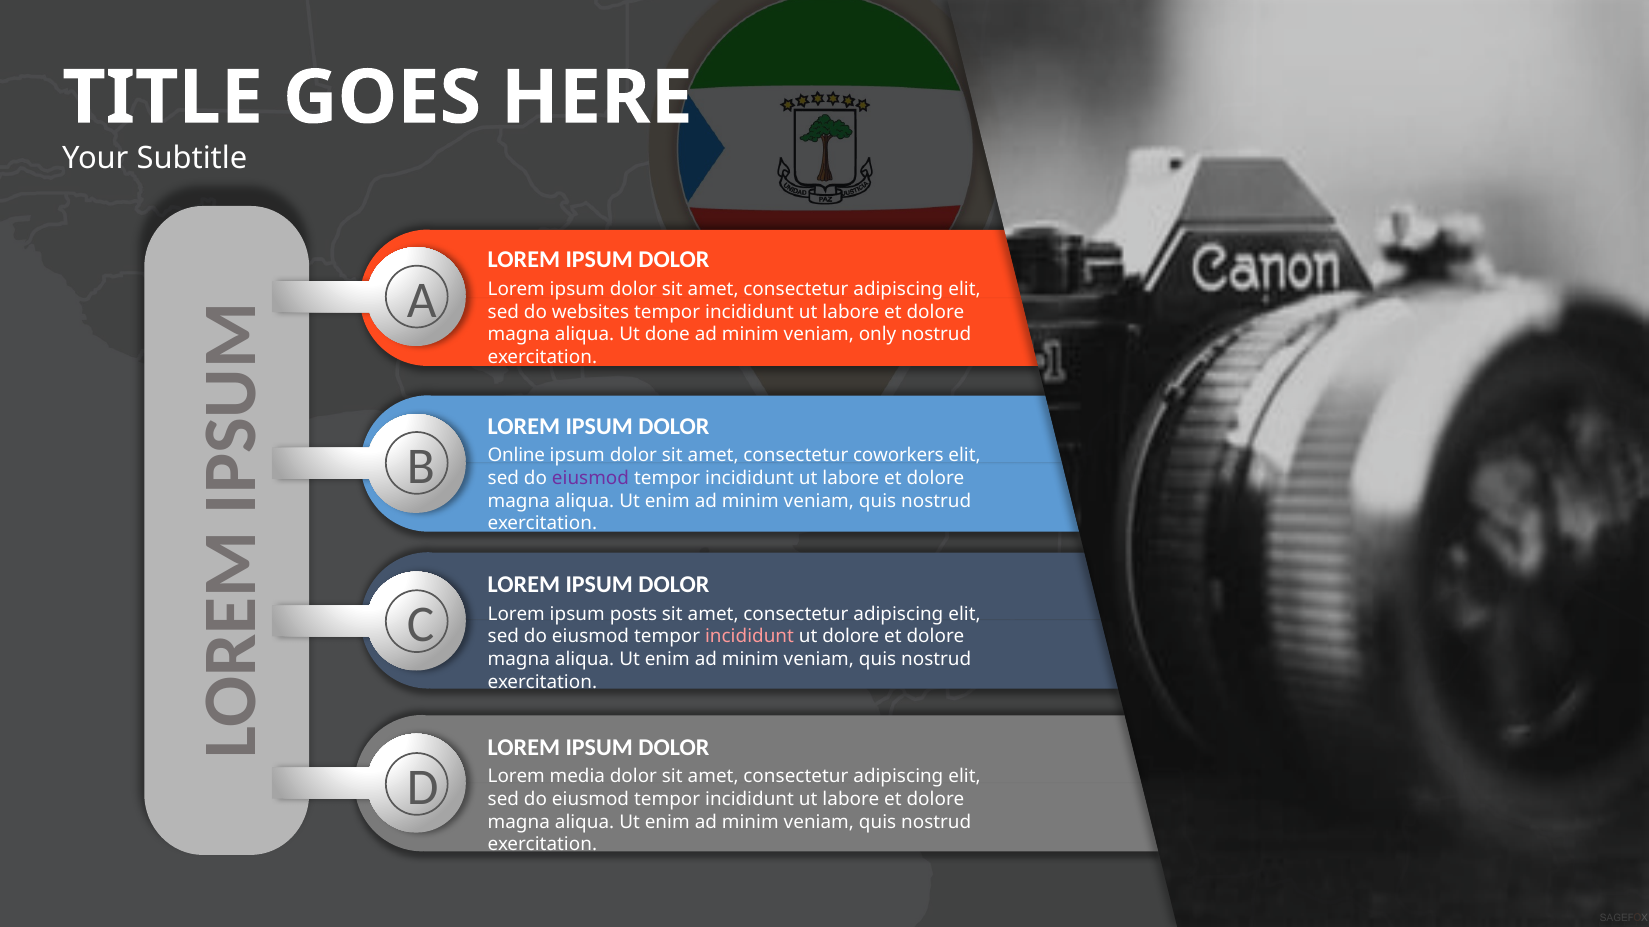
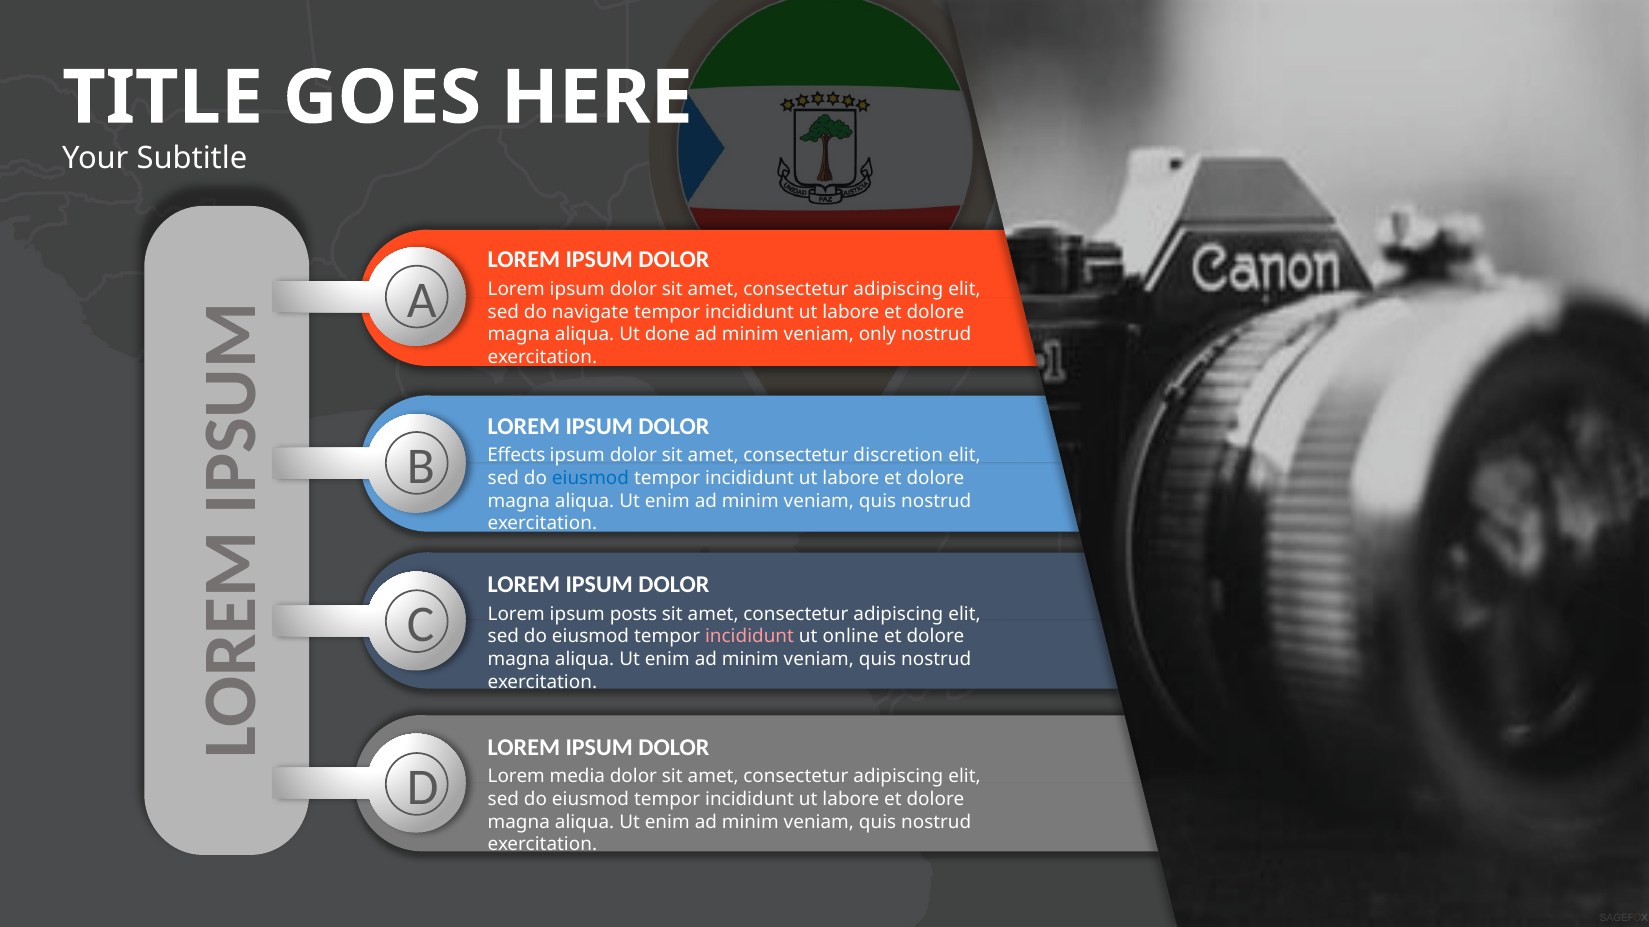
websites: websites -> navigate
Online: Online -> Effects
coworkers: coworkers -> discretion
eiusmod at (590, 479) colour: purple -> blue
ut dolore: dolore -> online
